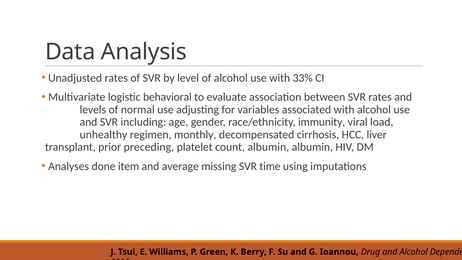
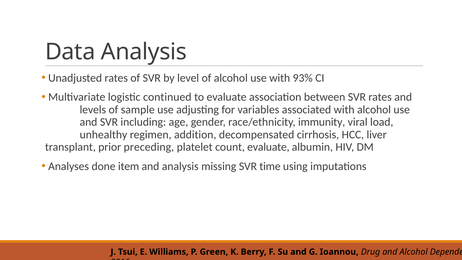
33%: 33% -> 93%
behavioral: behavioral -> continued
normal: normal -> sample
monthly: monthly -> addition
count albumin: albumin -> evaluate
and average: average -> analysis
